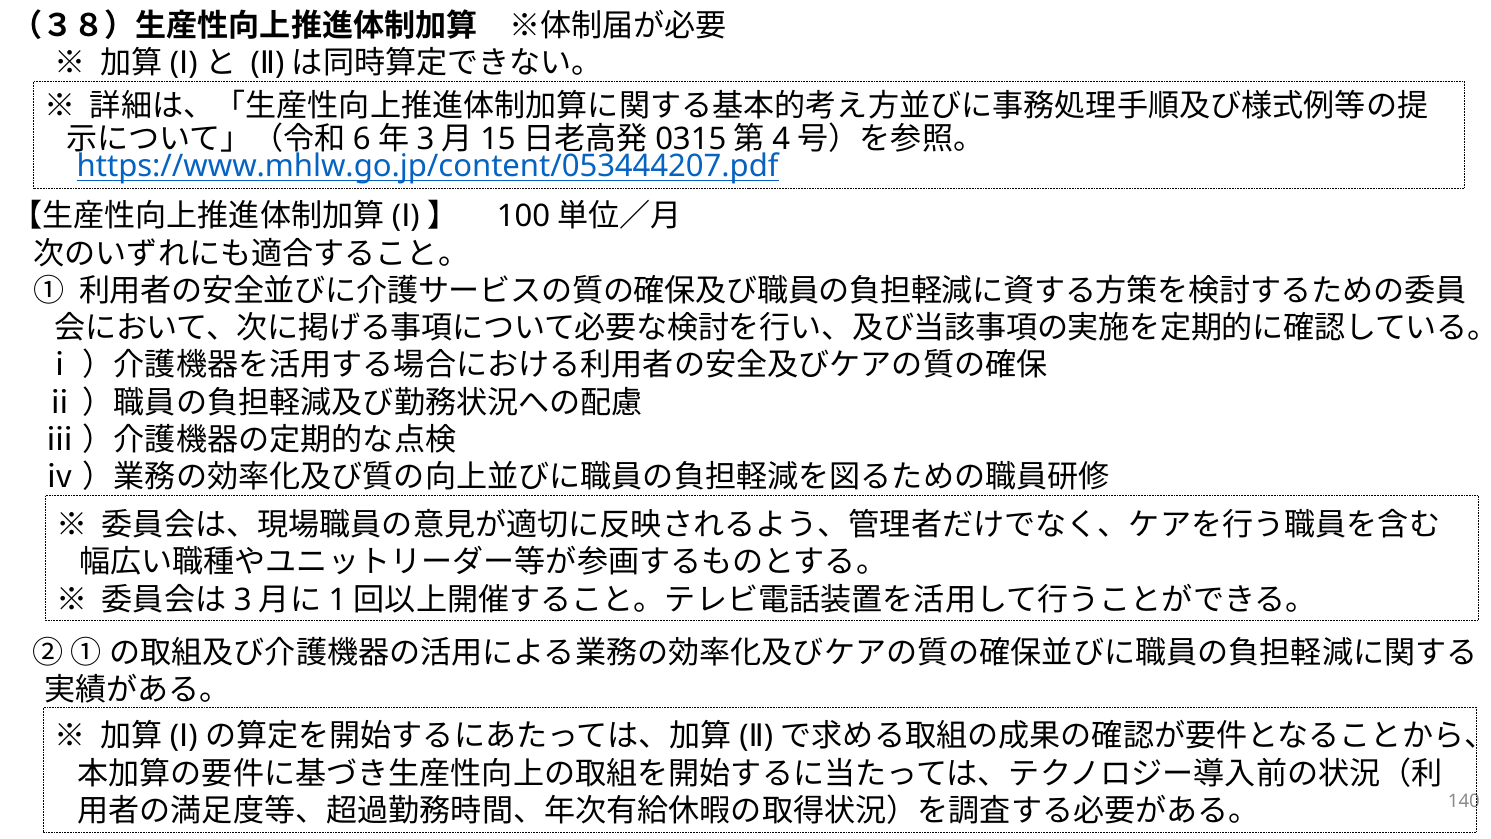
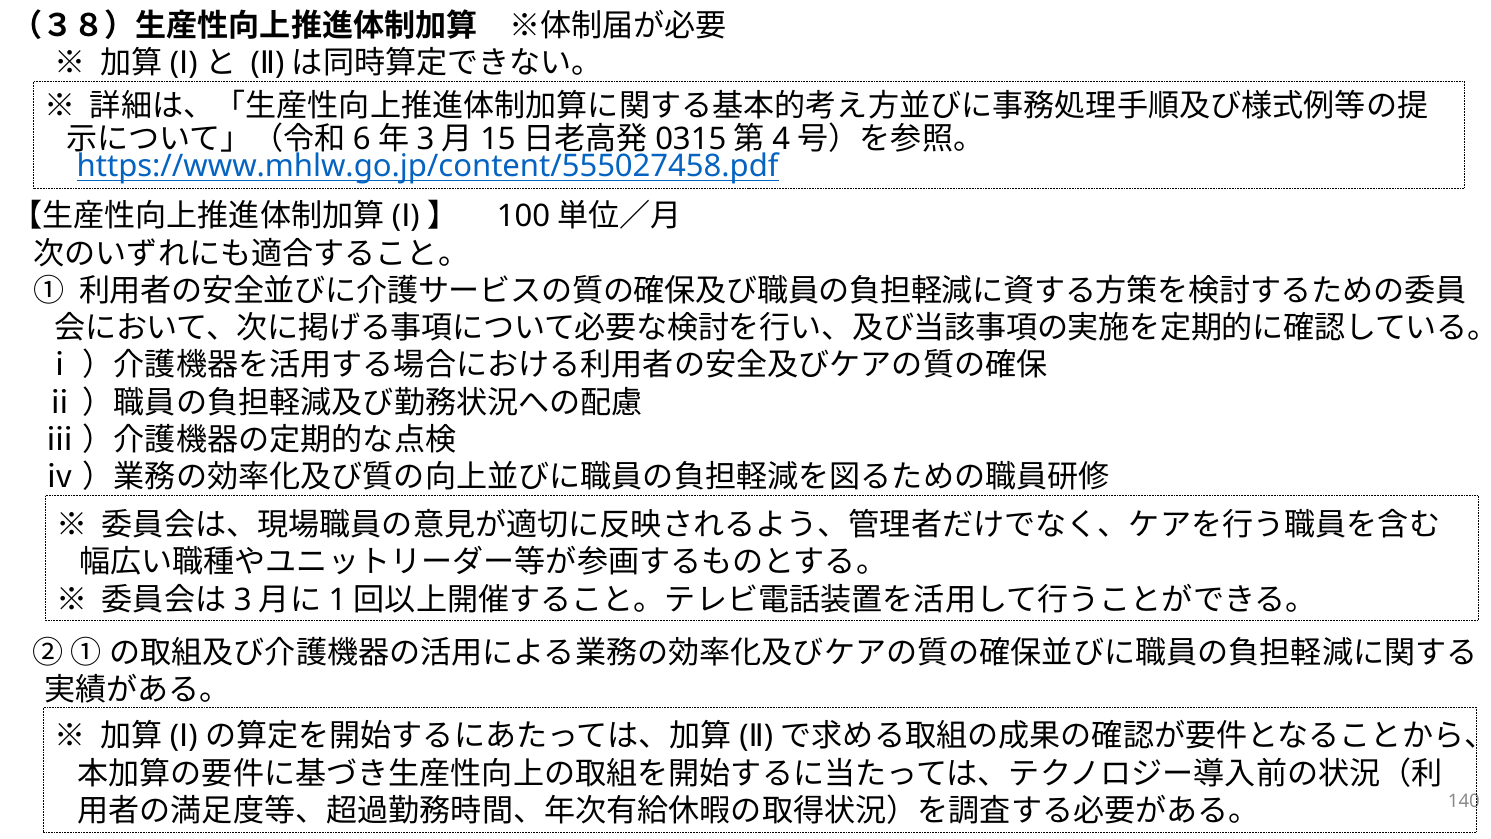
https://www.mhlw.go.jp/content/053444207.pdf: https://www.mhlw.go.jp/content/053444207.pdf -> https://www.mhlw.go.jp/content/555027458.pdf
